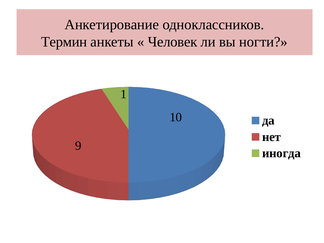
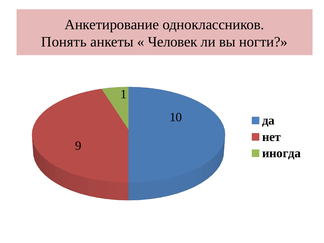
Термин: Термин -> Понять
